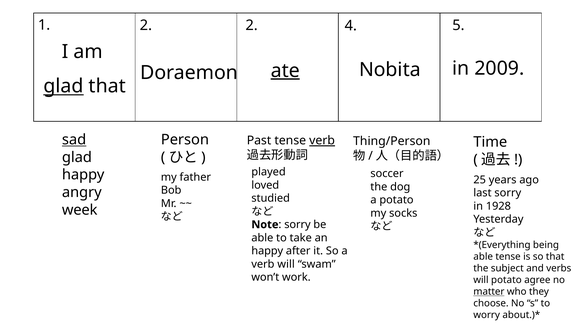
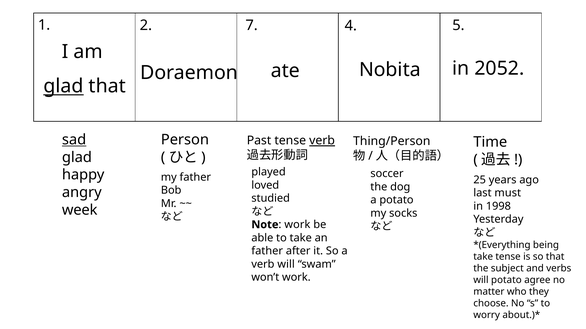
2 2: 2 -> 7
ate underline: present -> none
2009: 2009 -> 2052
last sorry: sorry -> must
1928: 1928 -> 1998
sorry at (297, 225): sorry -> work
happy at (267, 251): happy -> father
able at (483, 257): able -> take
matter underline: present -> none
